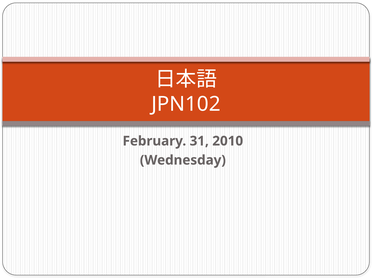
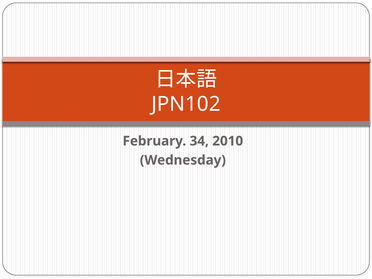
31: 31 -> 34
